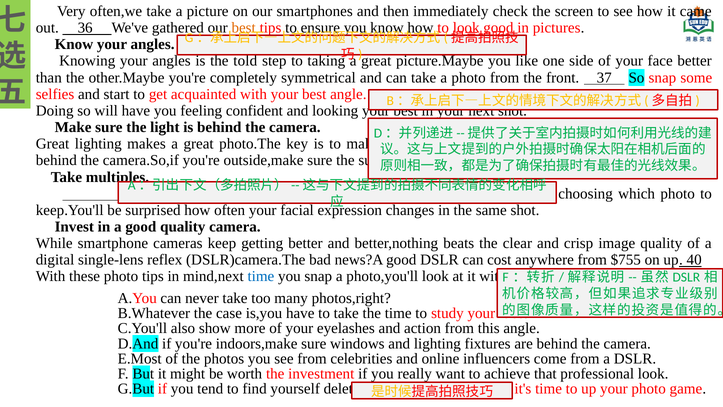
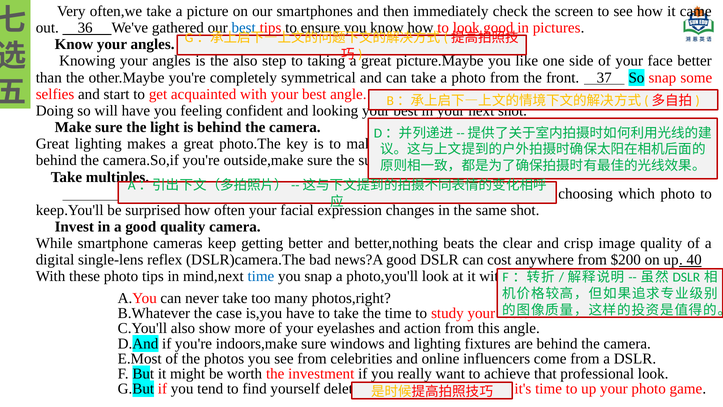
best at (244, 28) colour: orange -> blue
the told: told -> also
$755: $755 -> $200
